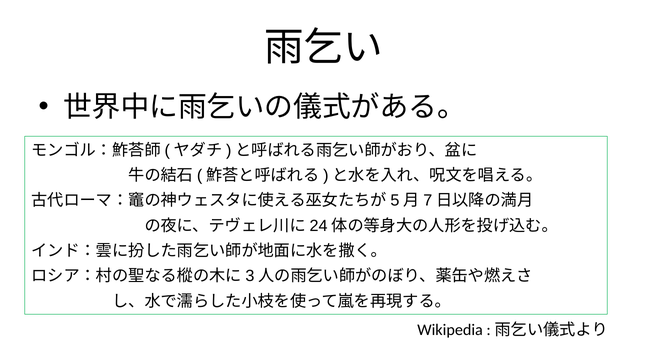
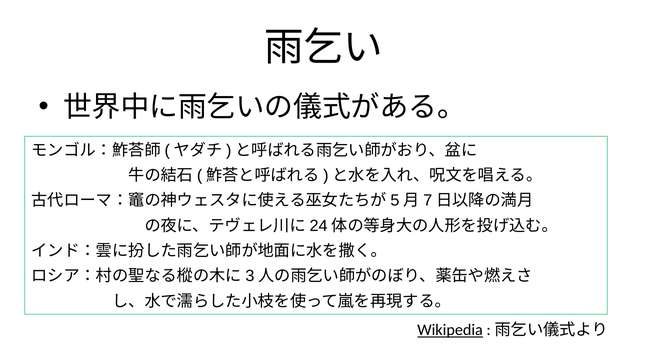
Wikipedia underline: none -> present
